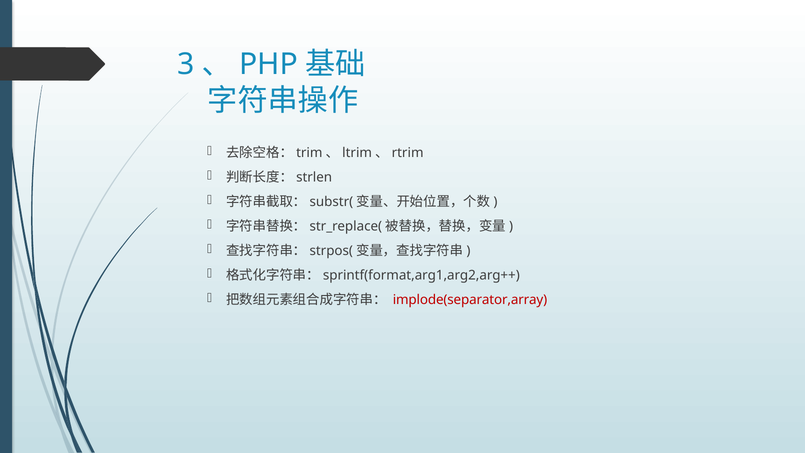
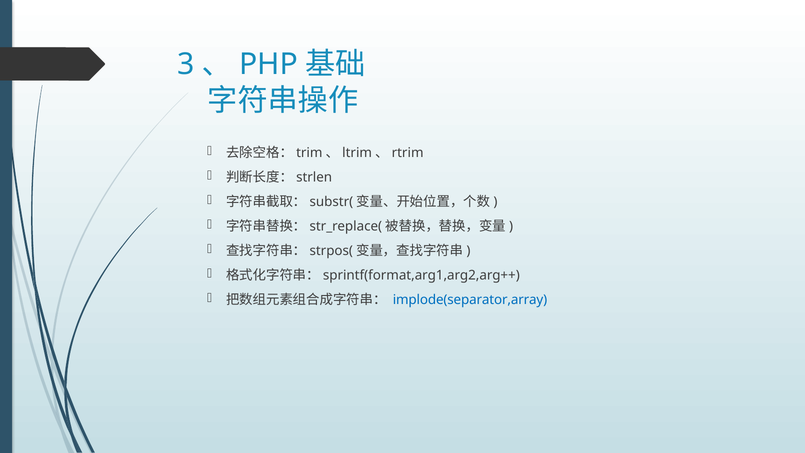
implode(separator,array colour: red -> blue
